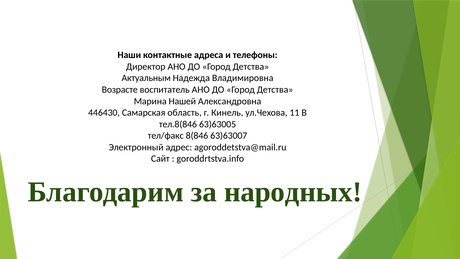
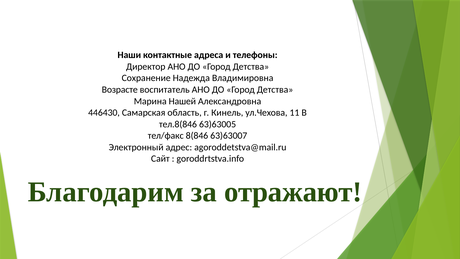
Актуальным: Актуальным -> Сохранение
народных: народных -> отражают
